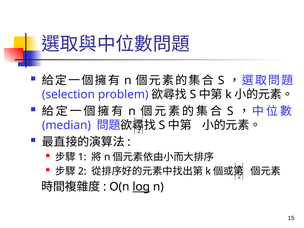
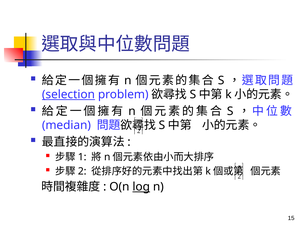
selection underline: none -> present
